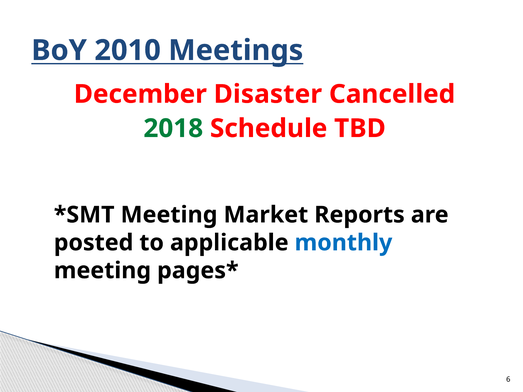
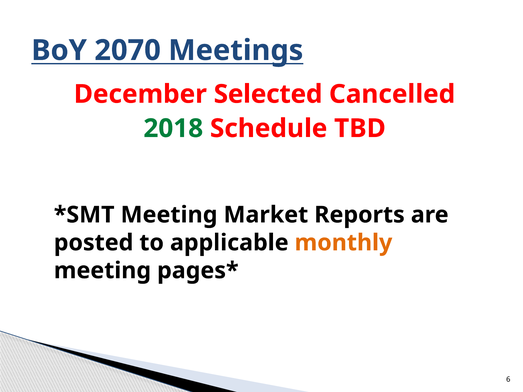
2010: 2010 -> 2070
Disaster: Disaster -> Selected
monthly colour: blue -> orange
